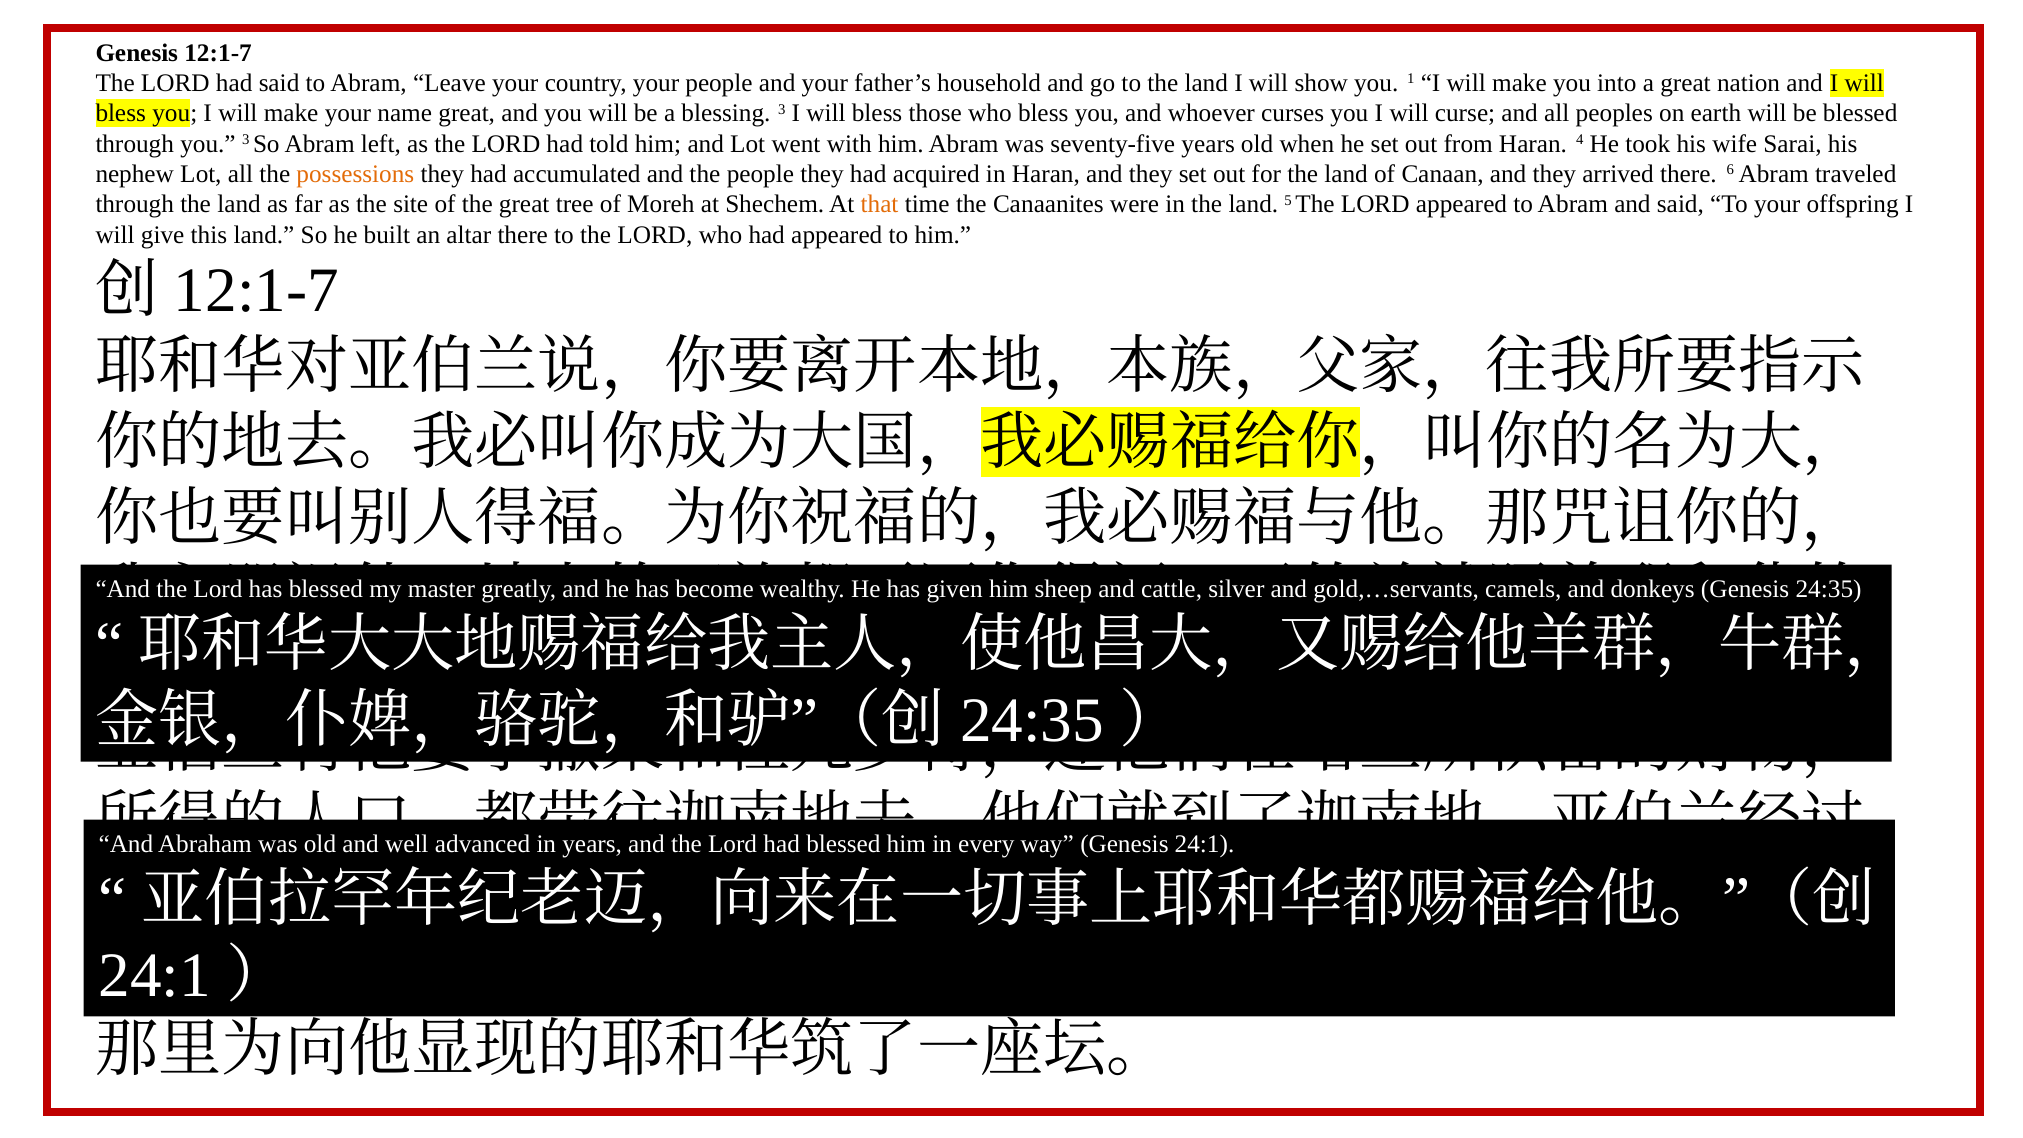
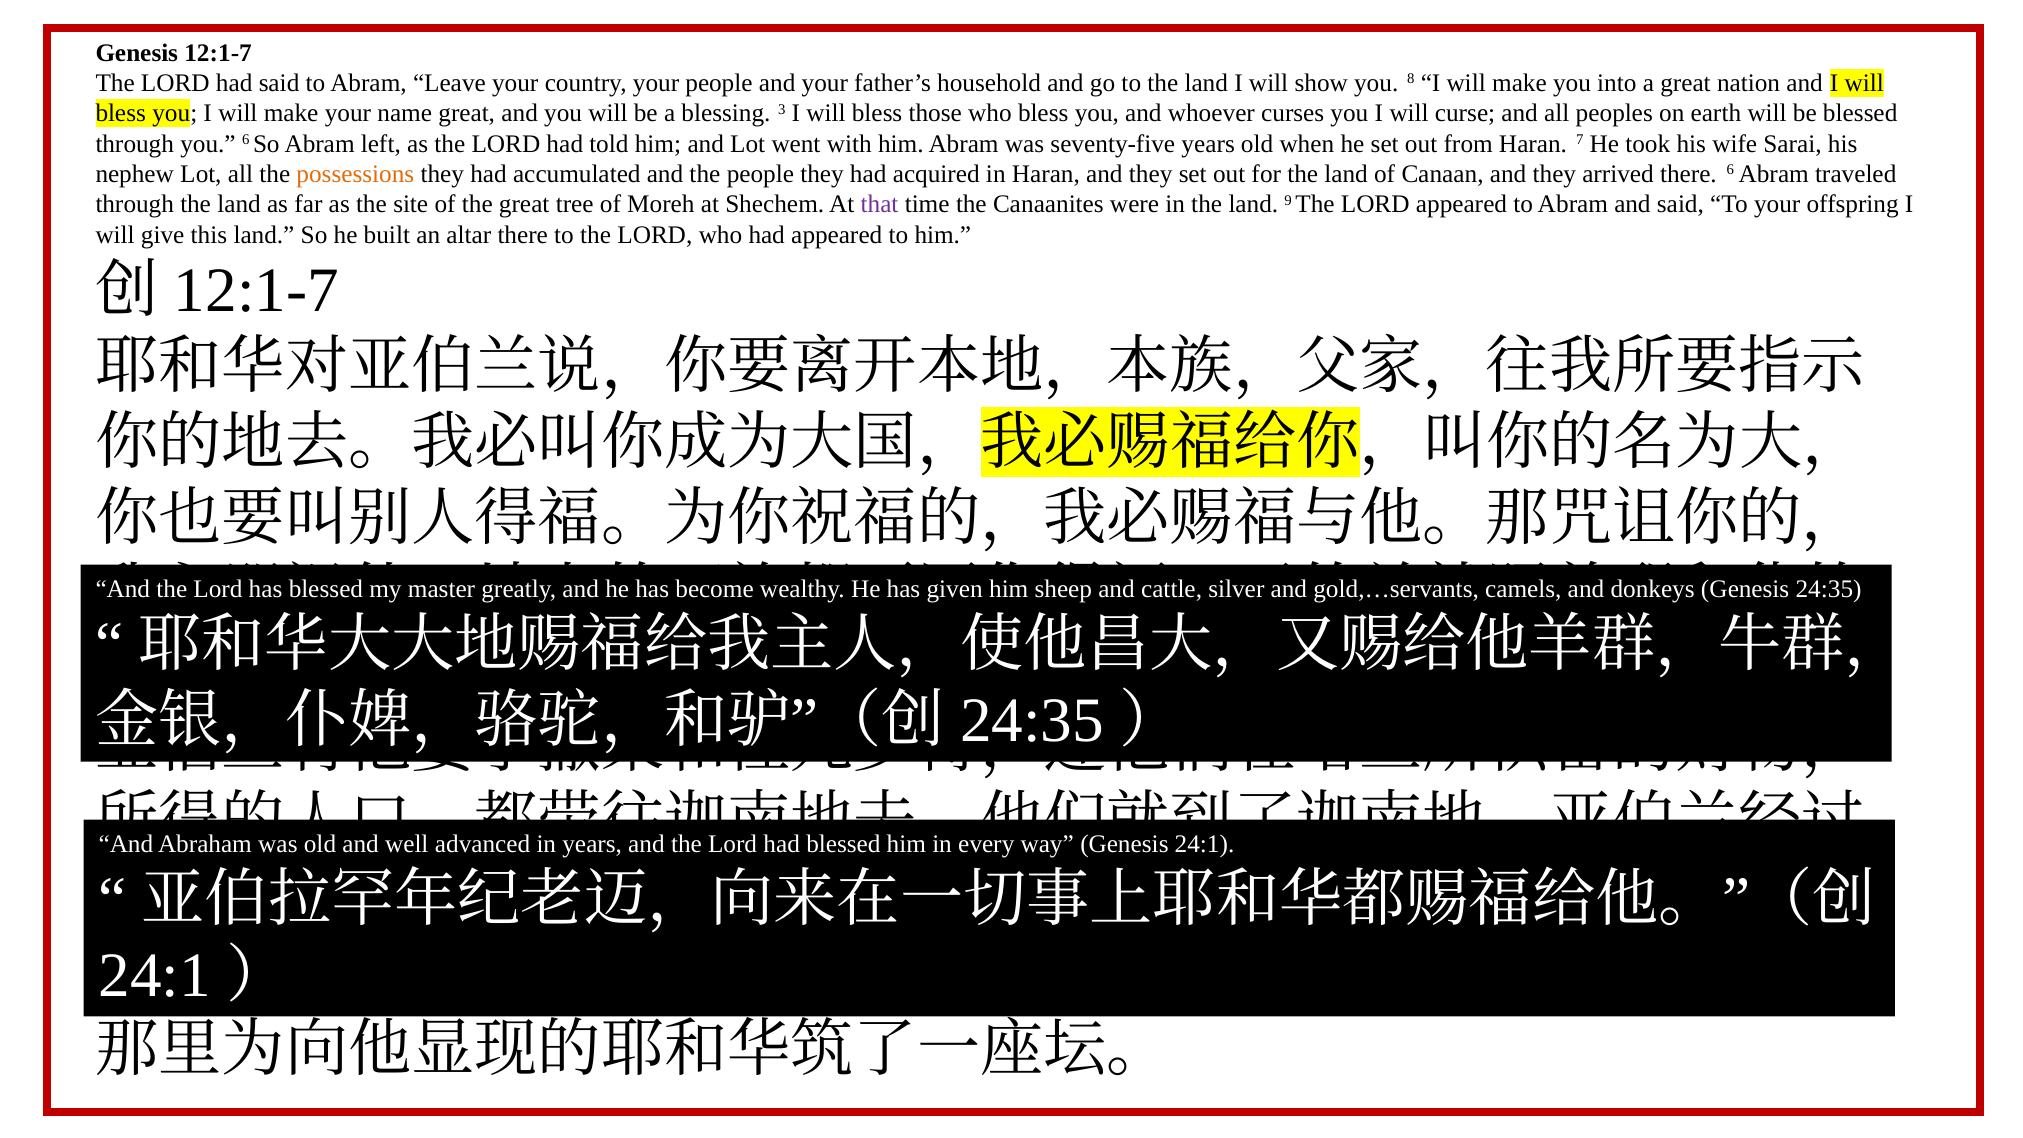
1: 1 -> 8
you 3: 3 -> 6
4: 4 -> 7
that colour: orange -> purple
5: 5 -> 9
